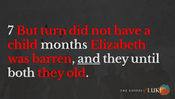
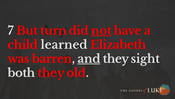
not underline: none -> present
months: months -> learned
until: until -> sight
